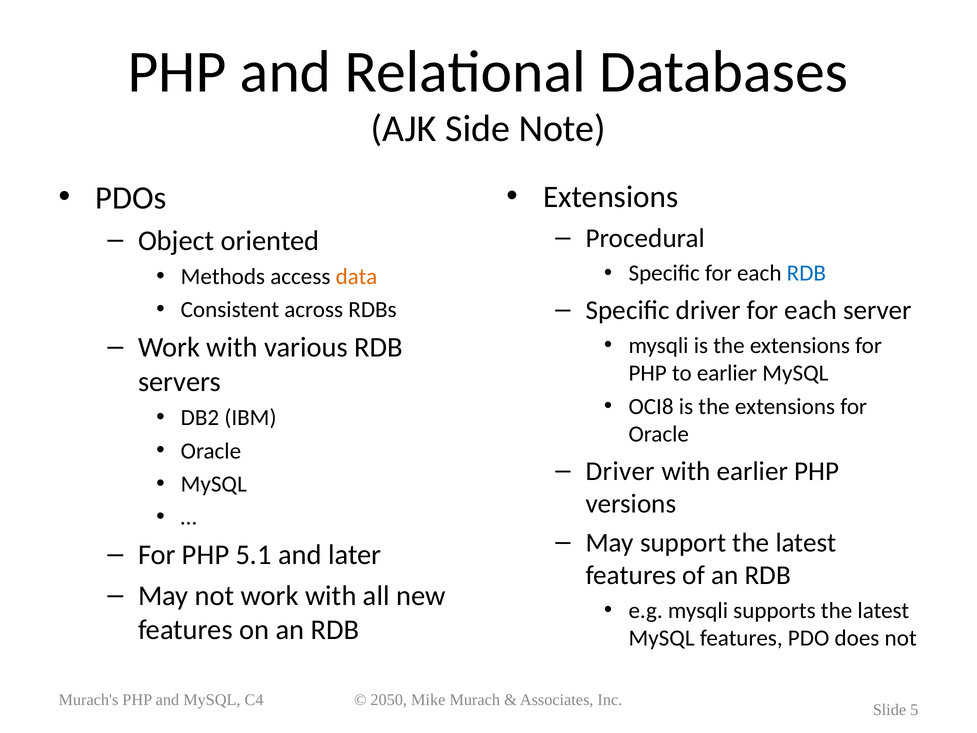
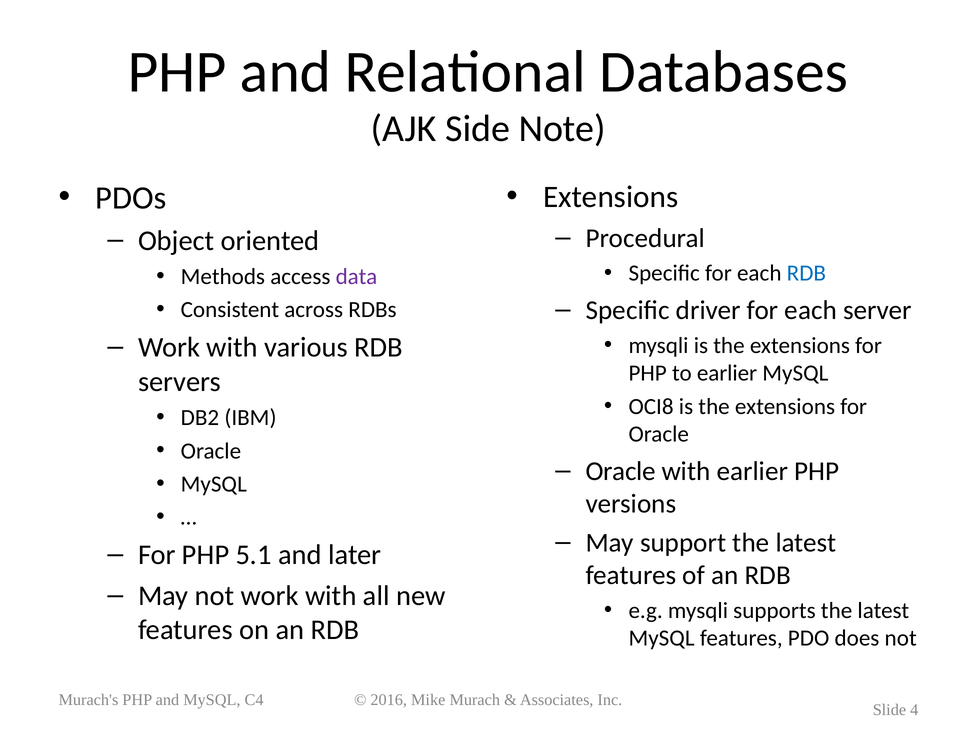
data colour: orange -> purple
Driver at (620, 471): Driver -> Oracle
2050: 2050 -> 2016
5: 5 -> 4
